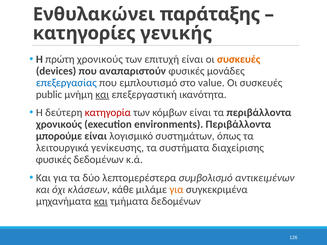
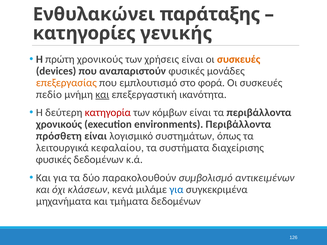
επιτυχή: επιτυχή -> χρήσεις
επεξεργασίας colour: blue -> orange
value: value -> φορά
public: public -> πεδίο
μπορούμε: μπορούμε -> πρόσθετη
γενίκευσης: γενίκευσης -> κεφαλαίου
λεπτομερέστερα: λεπτομερέστερα -> παρακολουθούν
κάθε: κάθε -> κενά
για at (176, 190) colour: orange -> blue
και at (101, 201) underline: present -> none
